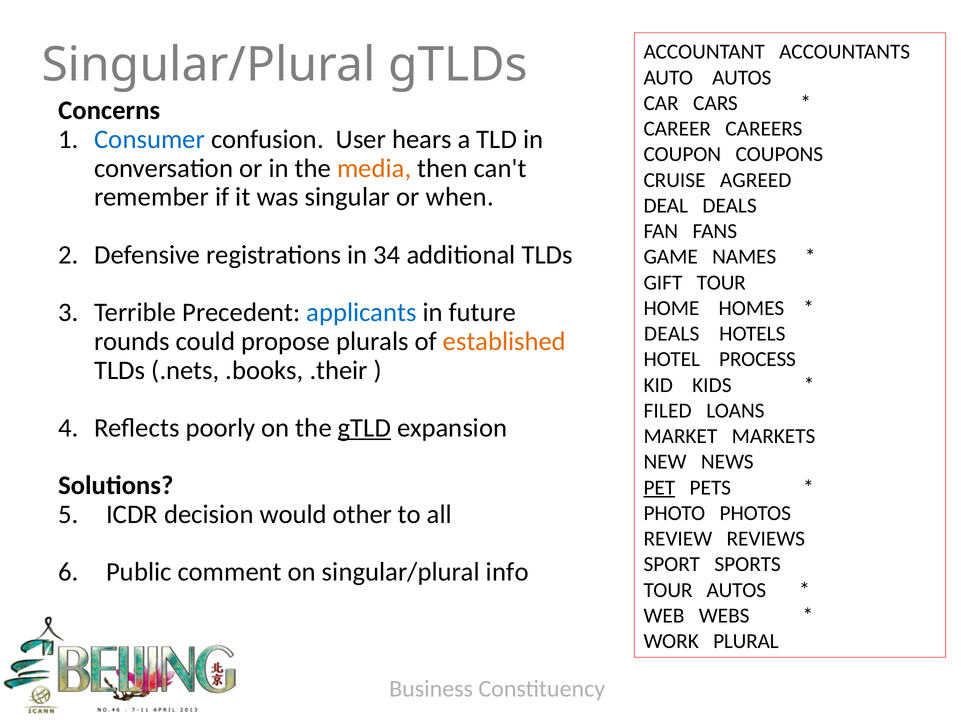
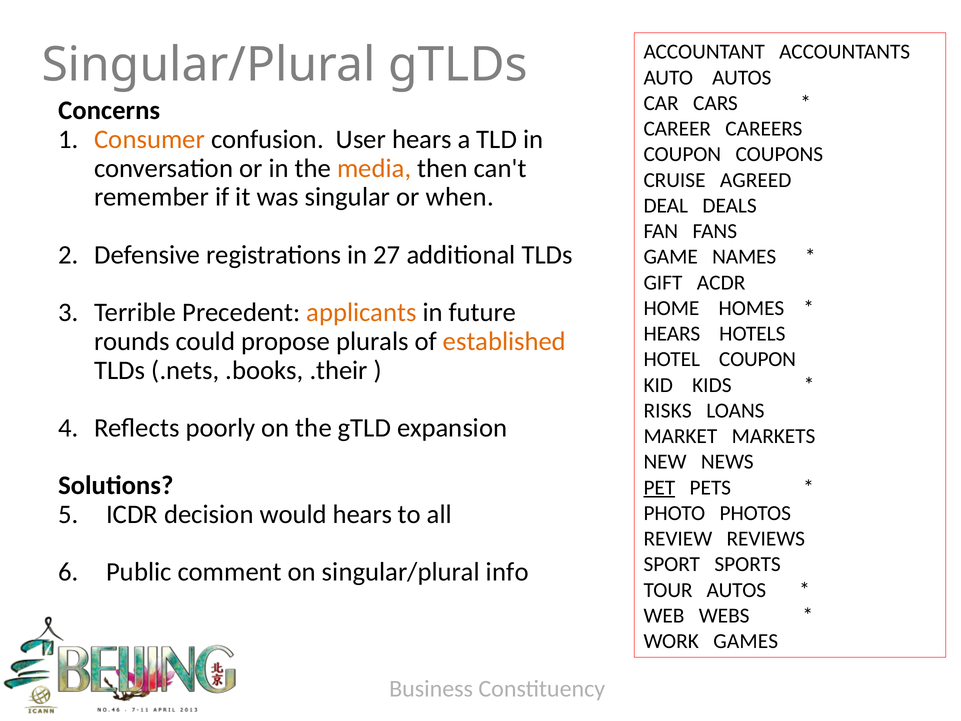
Consumer colour: blue -> orange
34: 34 -> 27
GIFT TOUR: TOUR -> ACDR
applicants colour: blue -> orange
DEALS at (672, 334): DEALS -> HEARS
HOTEL PROCESS: PROCESS -> COUPON
FILED: FILED -> RISKS
gTLD underline: present -> none
would other: other -> hears
PLURAL: PLURAL -> GAMES
